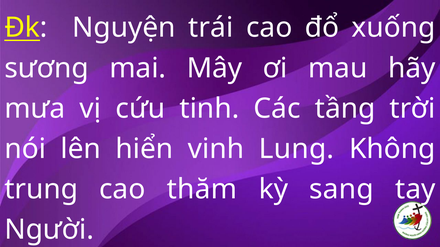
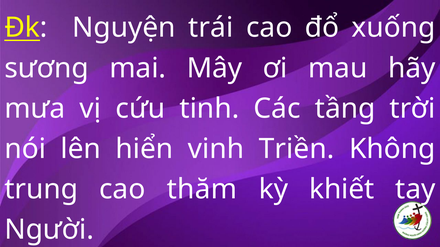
Lung: Lung -> Triền
sang: sang -> khiết
